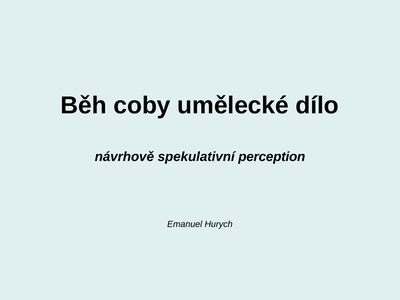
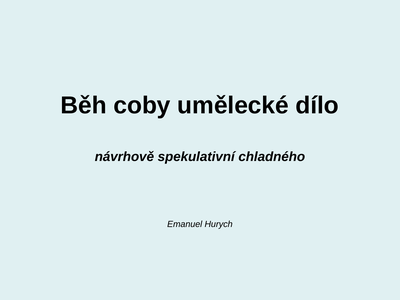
perception: perception -> chladného
